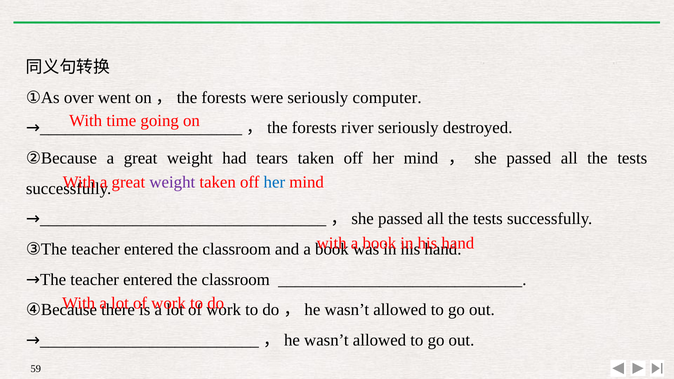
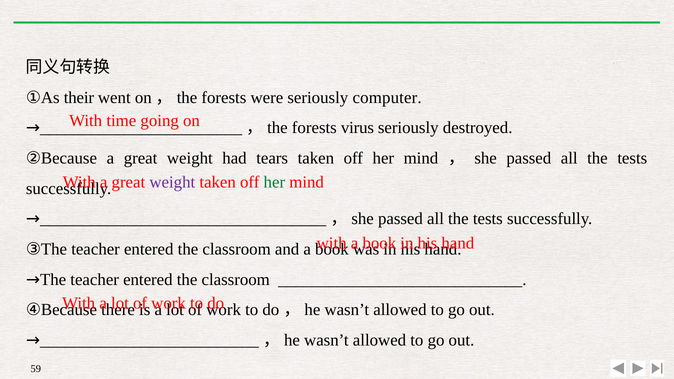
over: over -> their
river: river -> virus
her at (274, 182) colour: blue -> green
